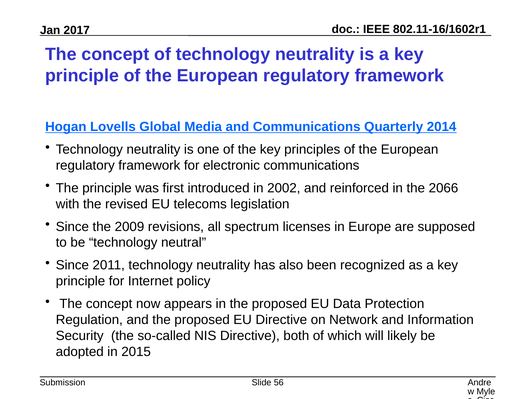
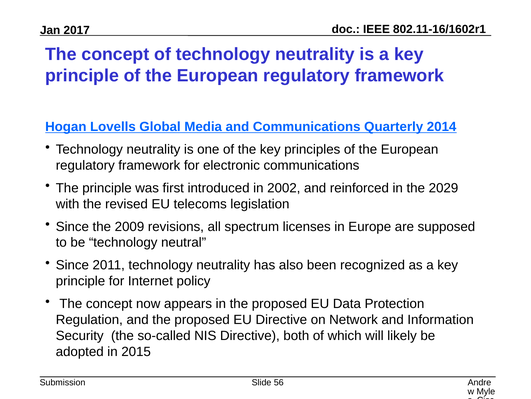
2066: 2066 -> 2029
